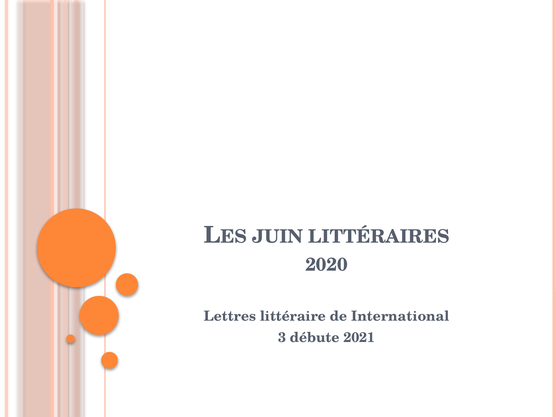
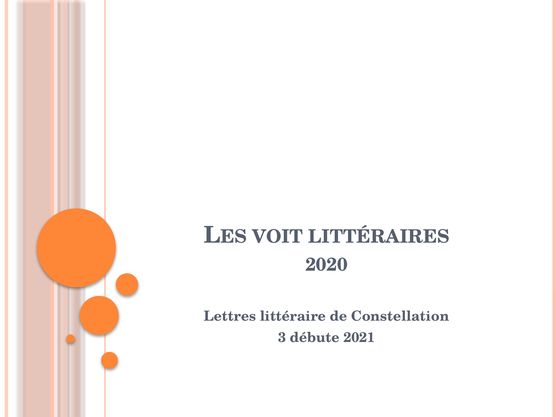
JUIN: JUIN -> VOIT
International: International -> Constellation
